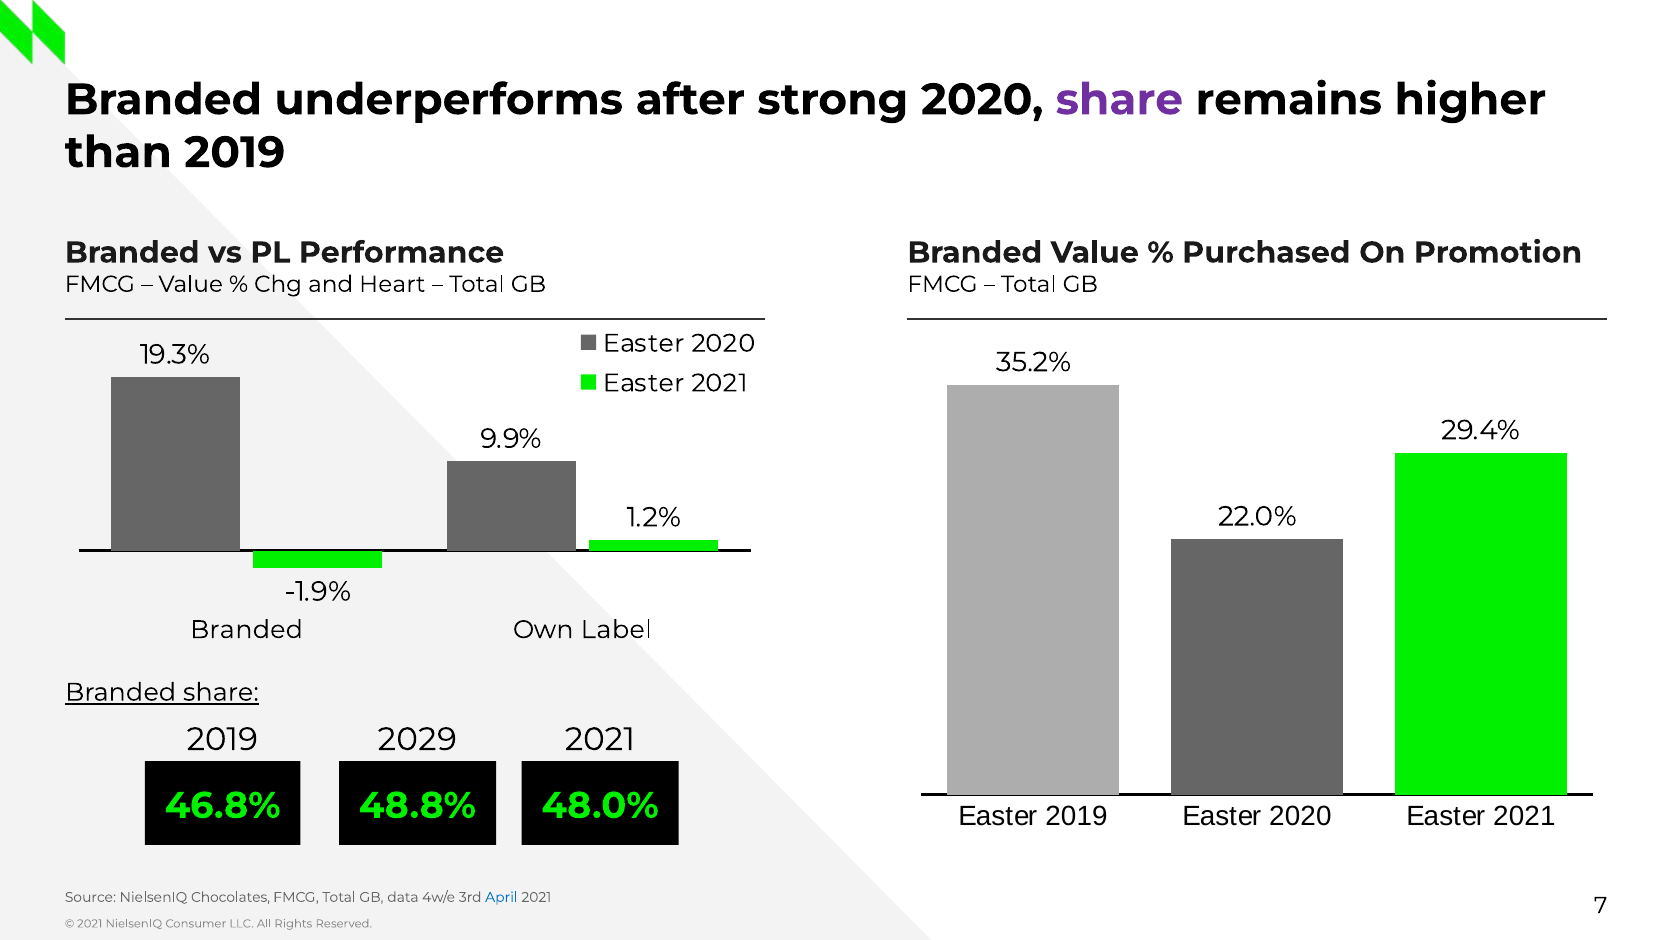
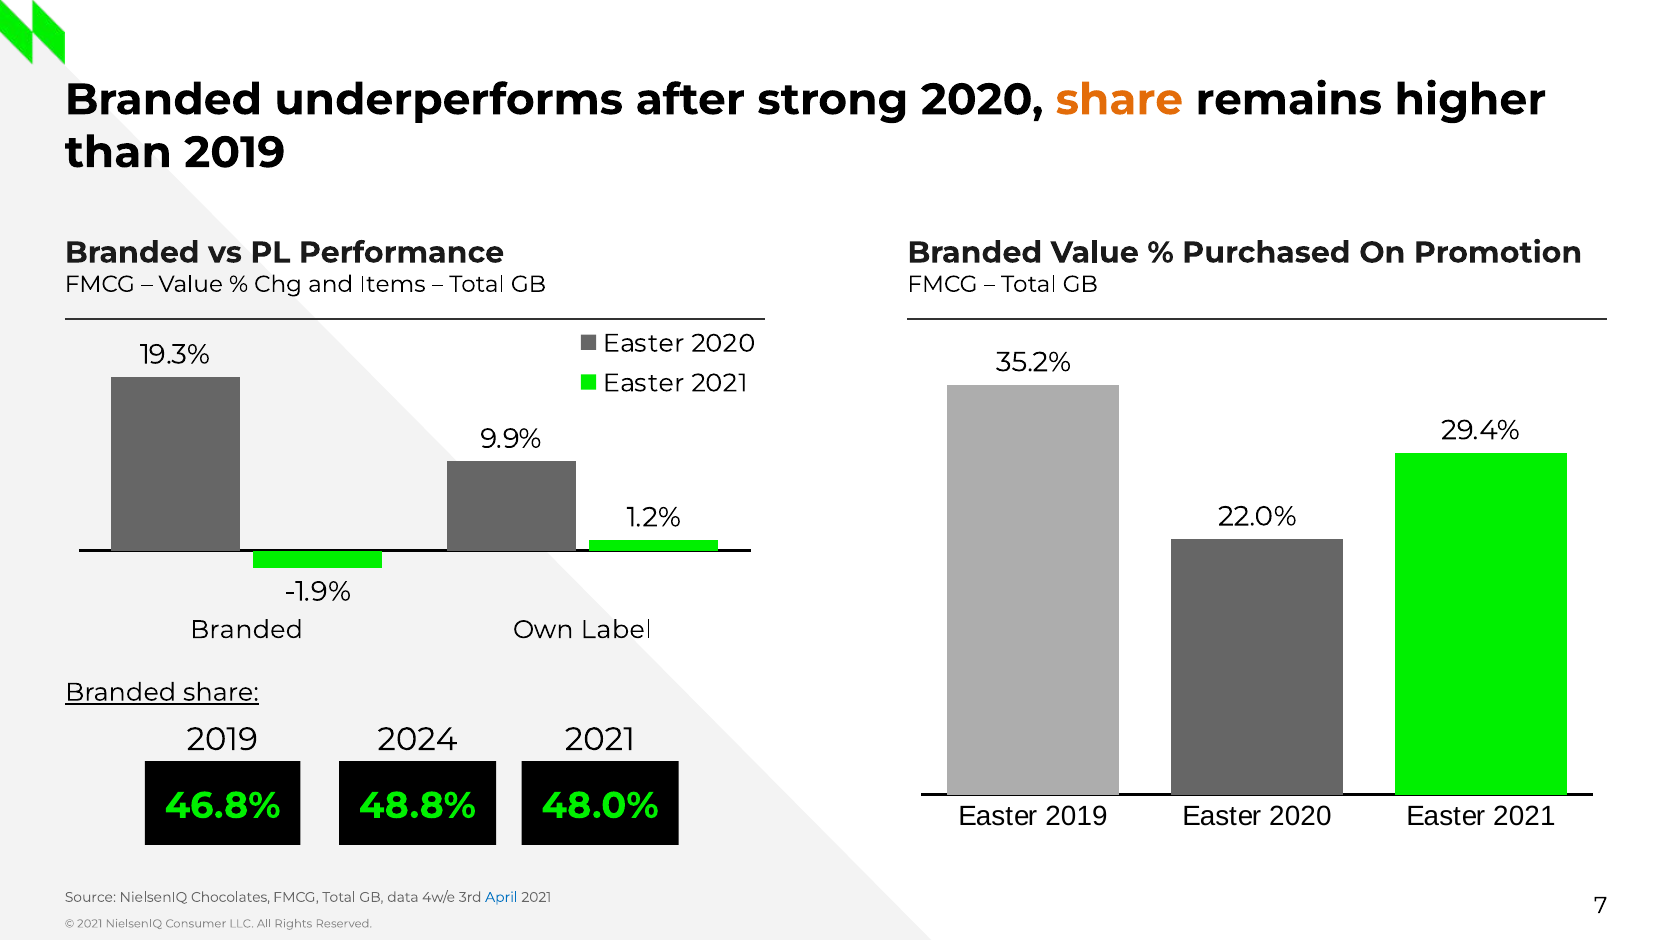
share at (1119, 100) colour: purple -> orange
Heart: Heart -> Items
2029: 2029 -> 2024
